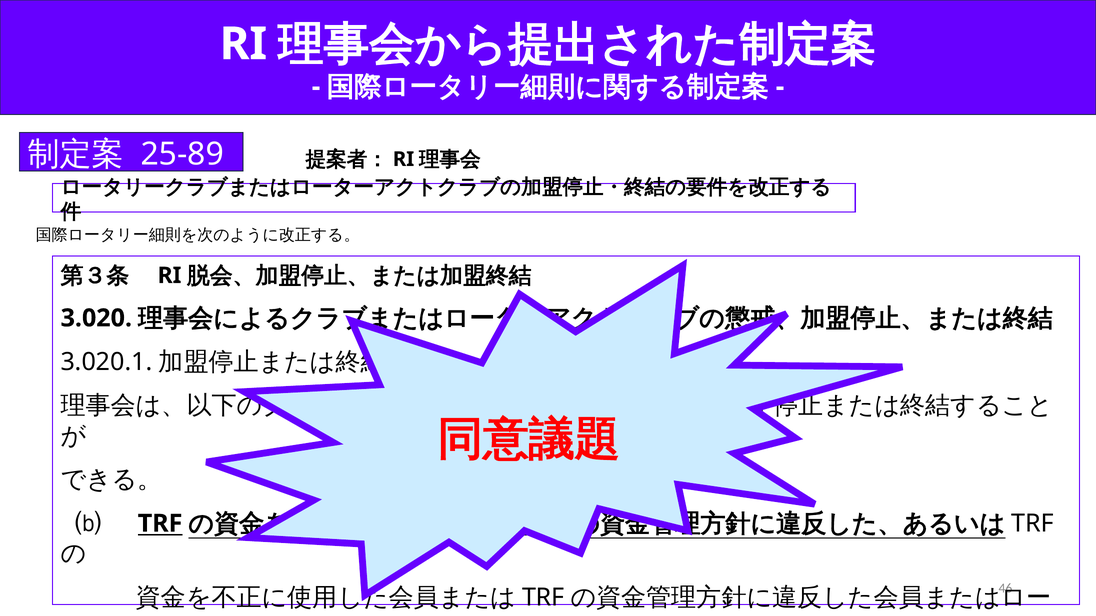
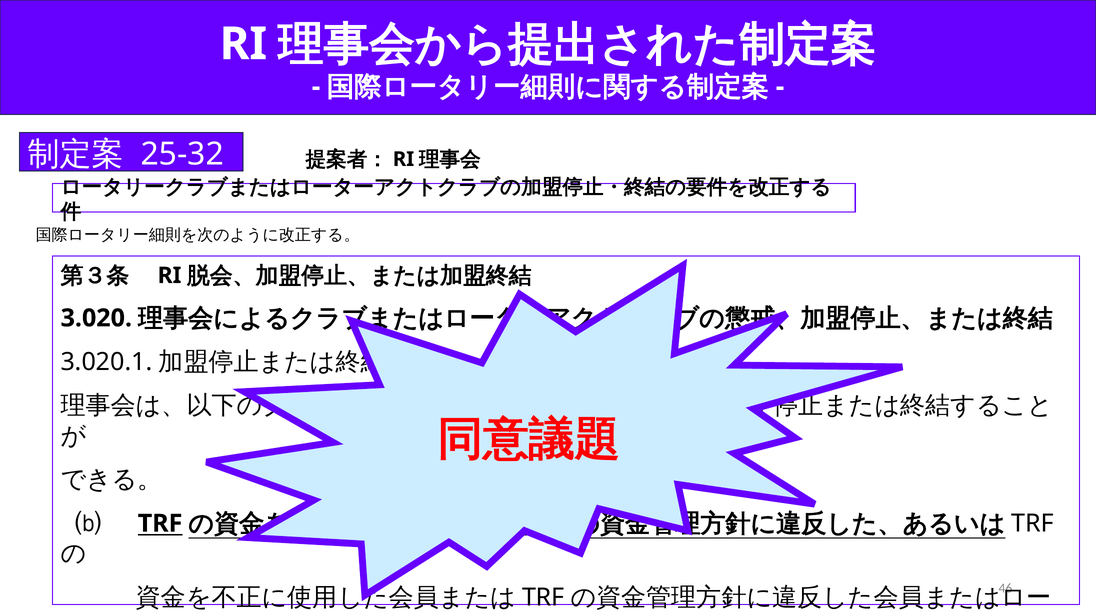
25-89: 25-89 -> 25-32
